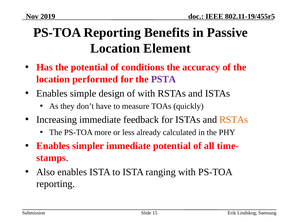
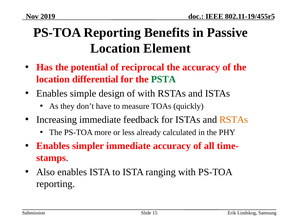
conditions: conditions -> reciprocal
performed: performed -> differential
PSTA colour: purple -> green
immediate potential: potential -> accuracy
